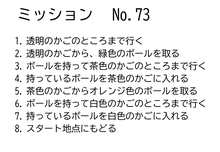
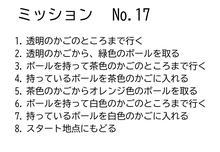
No.73: No.73 -> No.17
